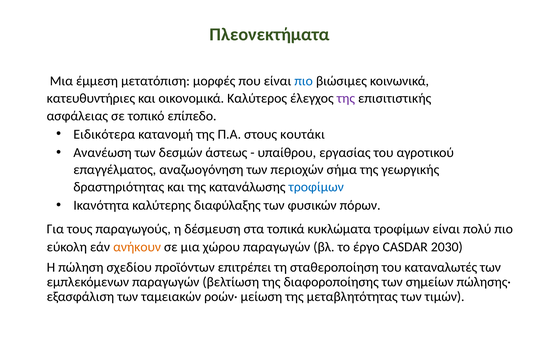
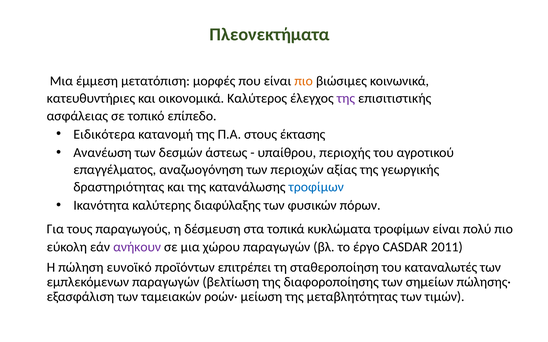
πιο at (304, 81) colour: blue -> orange
κουτάκι: κουτάκι -> έκτασης
εργασίας: εργασίας -> περιοχής
σήμα: σήμα -> αξίας
ανήκουν colour: orange -> purple
2030: 2030 -> 2011
σχεδίου: σχεδίου -> ευνοϊκό
